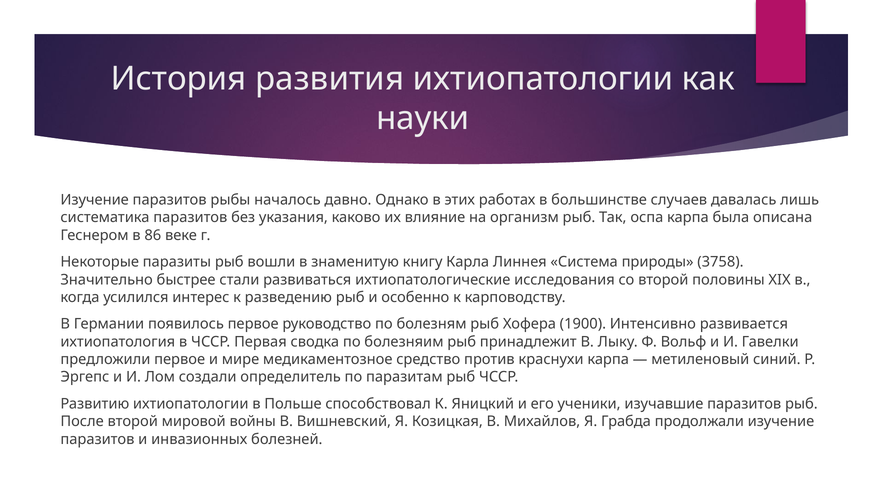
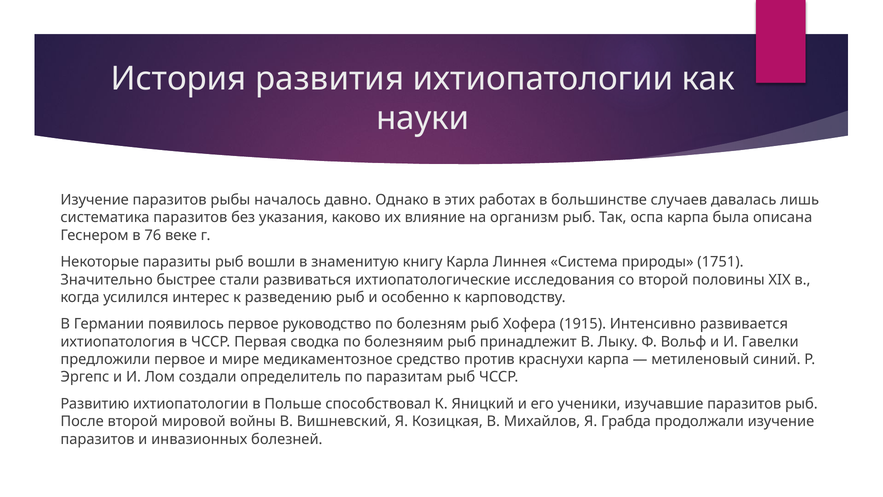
86: 86 -> 76
3758: 3758 -> 1751
1900: 1900 -> 1915
